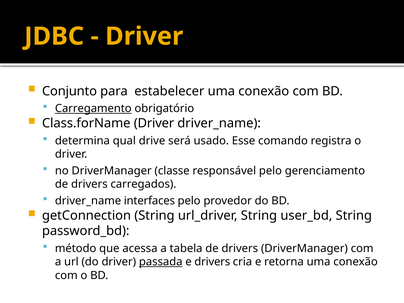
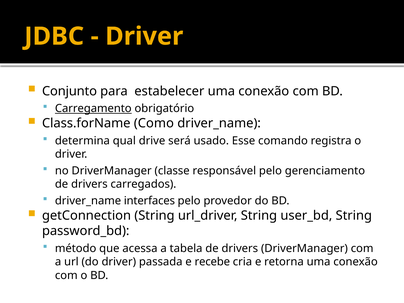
Class.forName Driver: Driver -> Como
passada underline: present -> none
e drivers: drivers -> recebe
